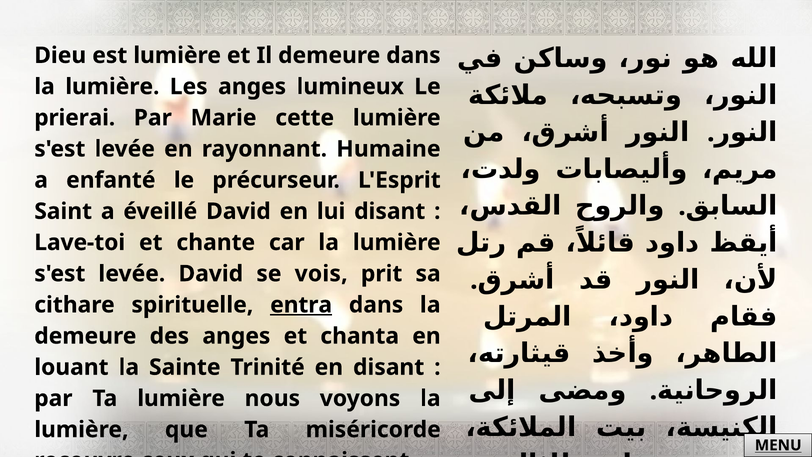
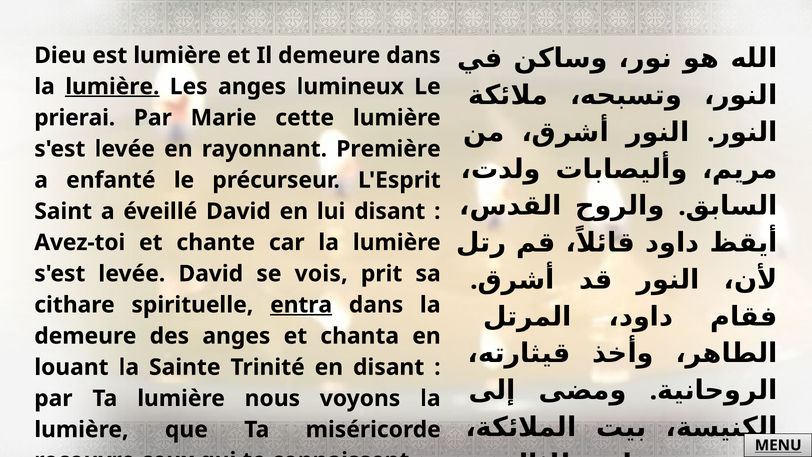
lumière at (112, 87) underline: none -> present
Humaine: Humaine -> Première
Lave-toi: Lave-toi -> Avez-toi
